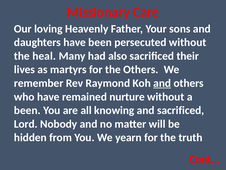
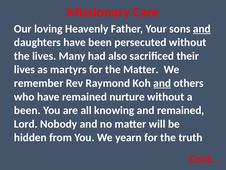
and at (202, 29) underline: none -> present
the heal: heal -> lives
the Others: Others -> Matter
and sacrificed: sacrificed -> remained
